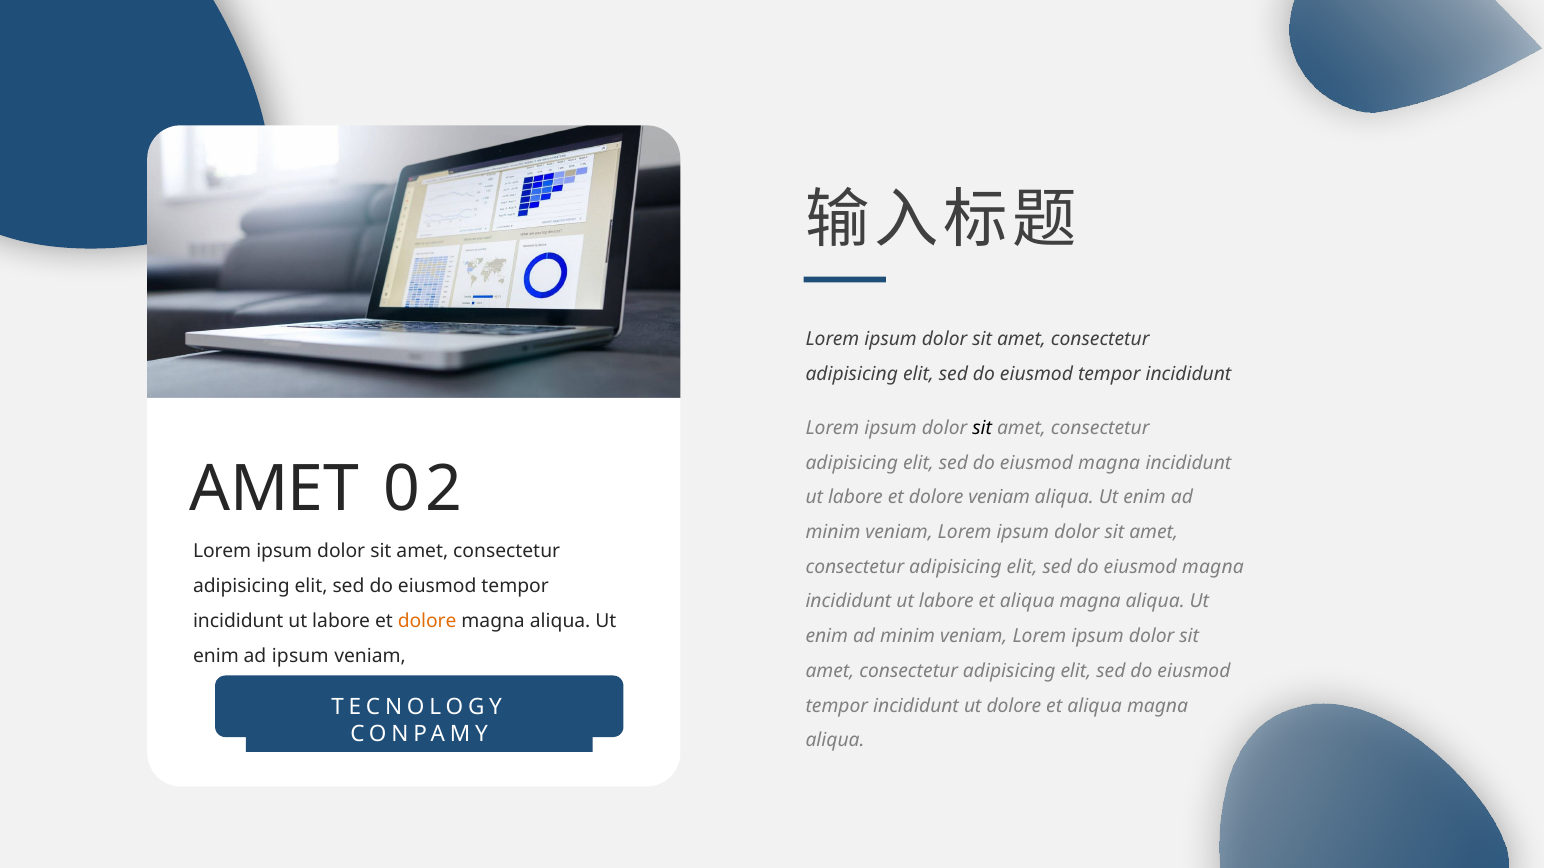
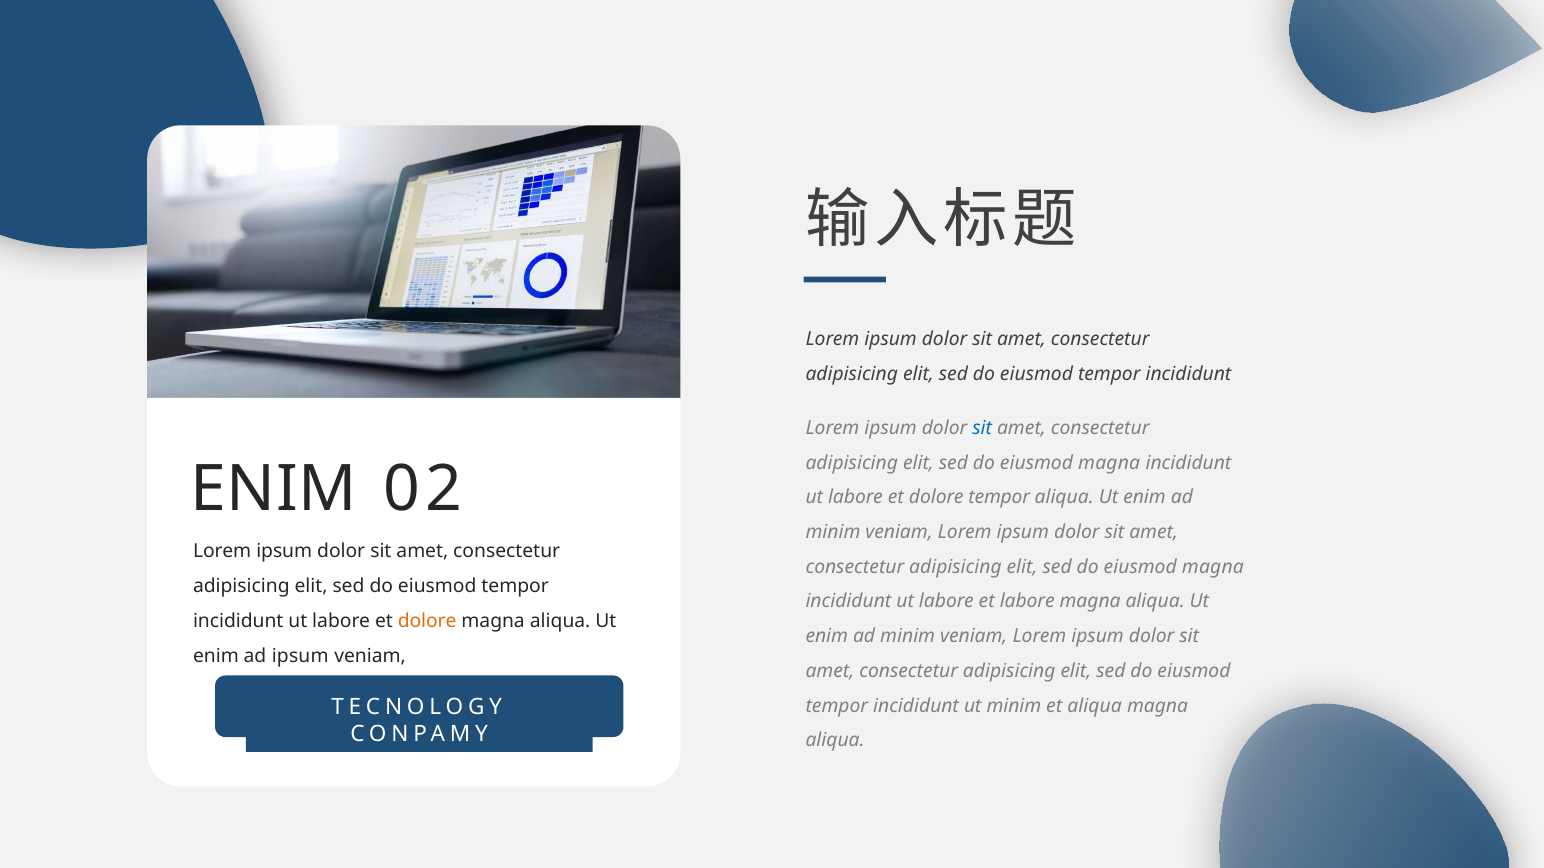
sit at (982, 428) colour: black -> blue
AMET at (274, 490): AMET -> ENIM
dolore veniam: veniam -> tempor
labore et aliqua: aliqua -> labore
ut dolore: dolore -> minim
